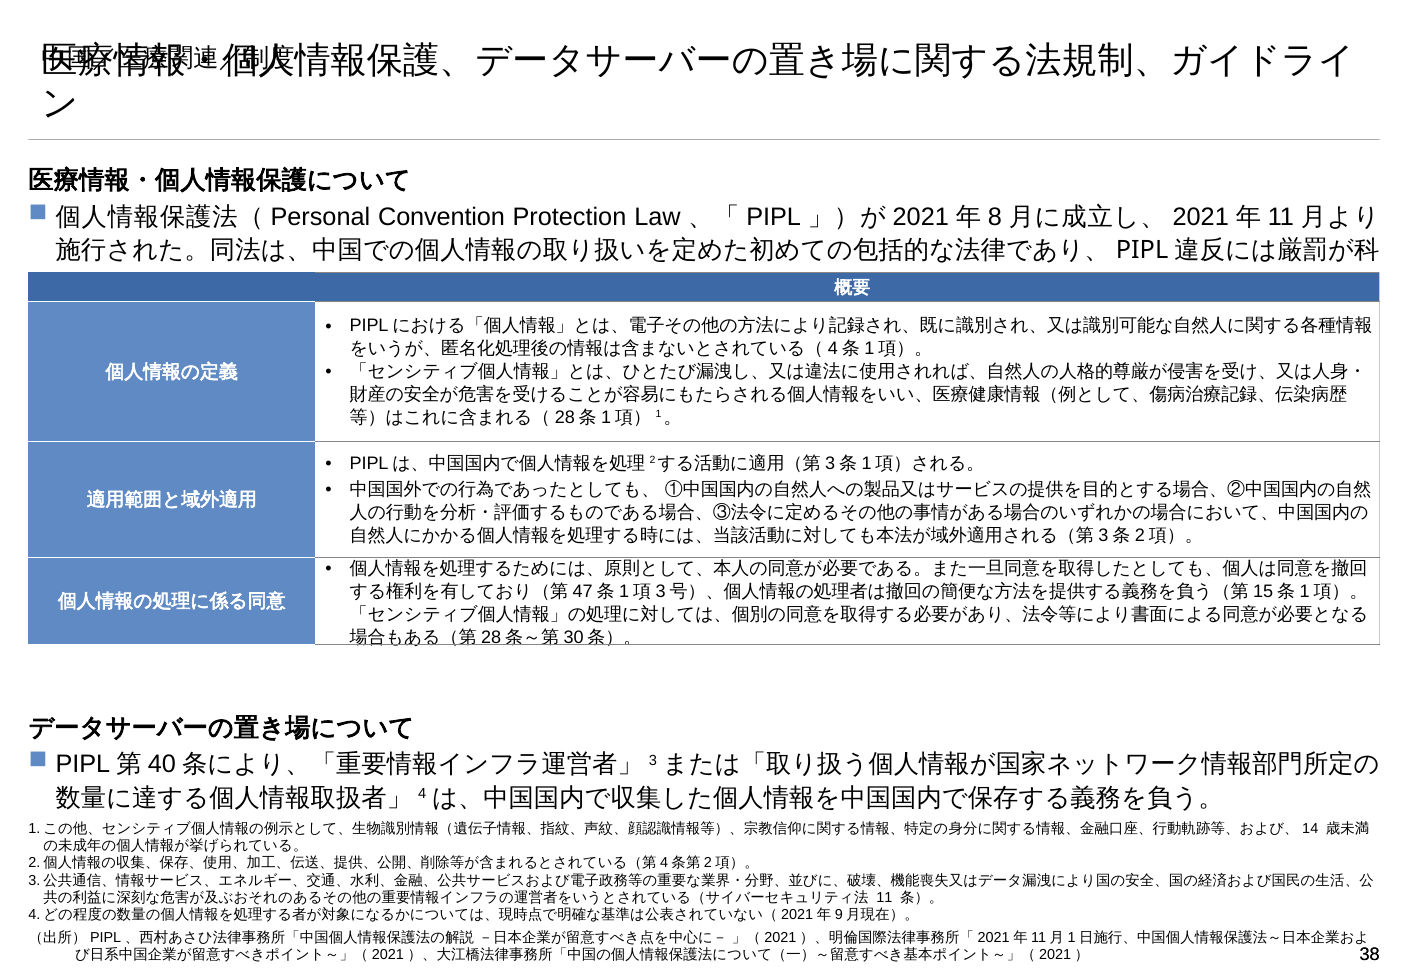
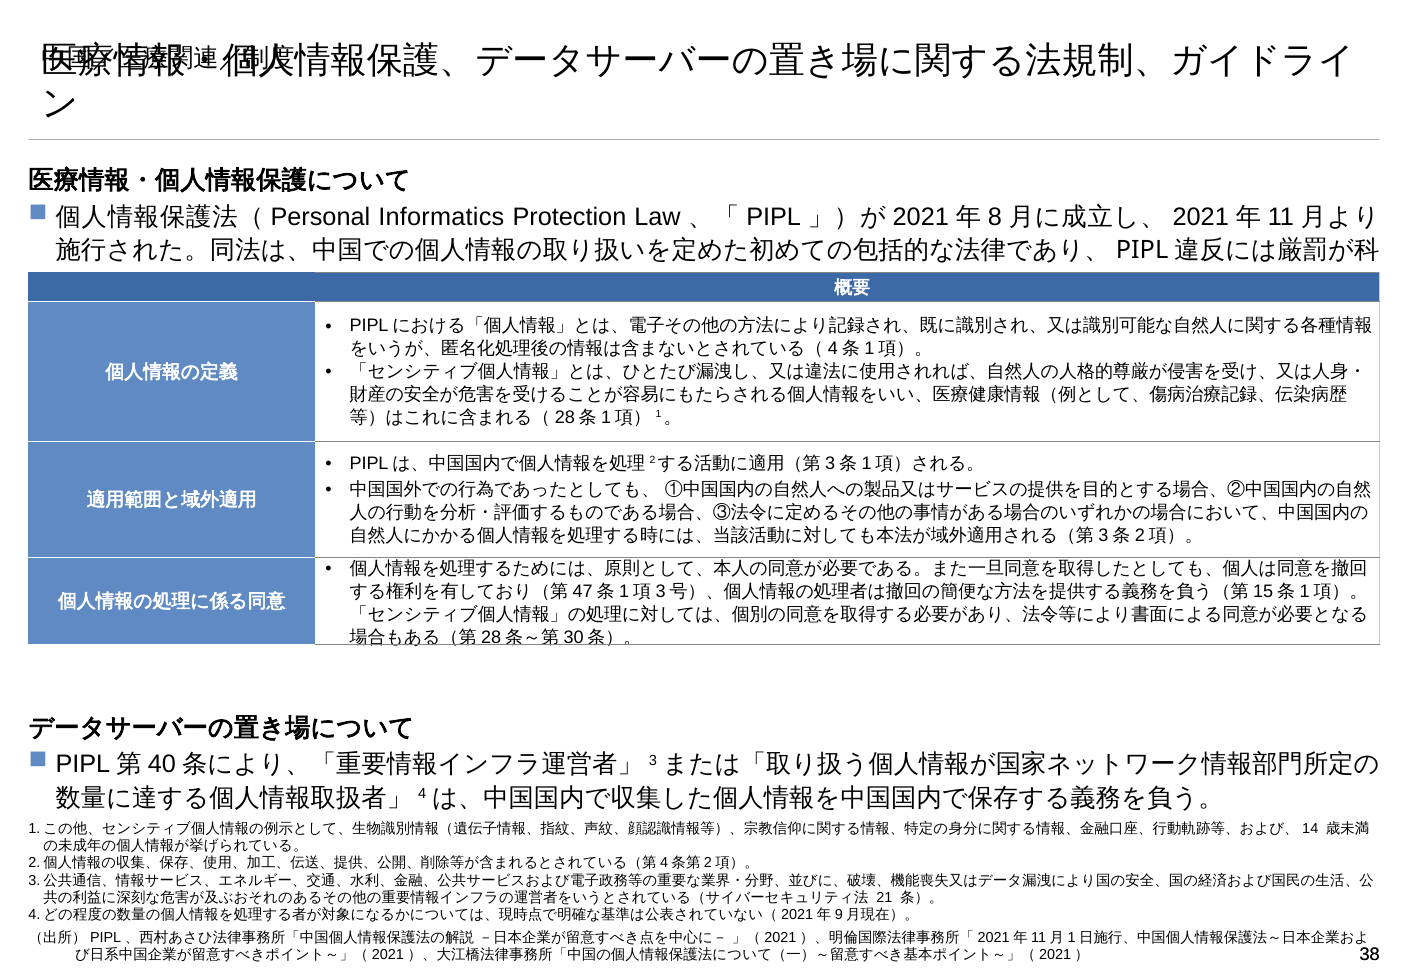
Convention: Convention -> Informatics
11 at (884, 897): 11 -> 21
